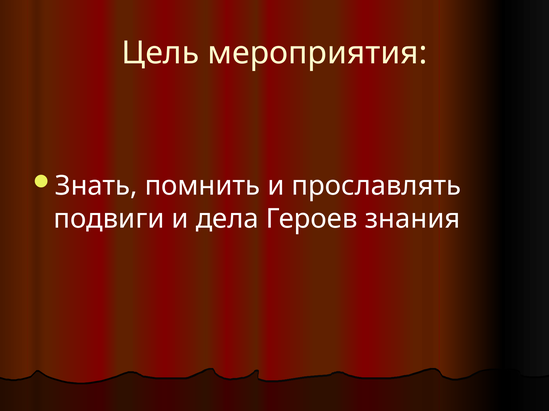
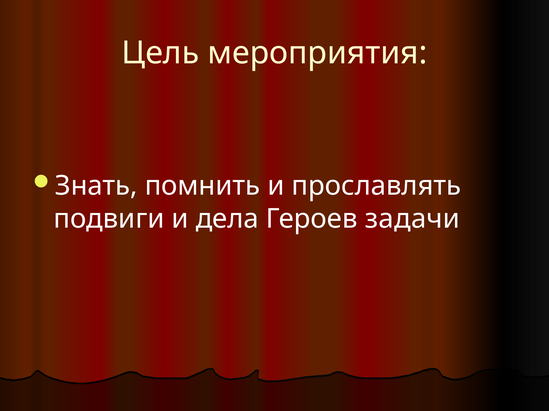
знания: знания -> задачи
